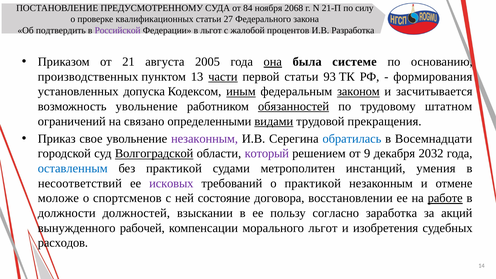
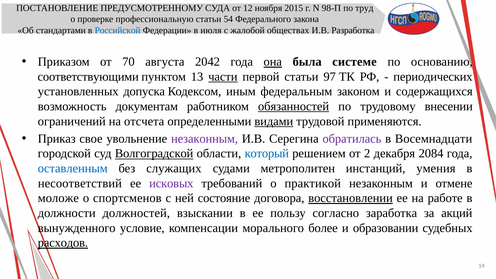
84: 84 -> 12
2068: 2068 -> 2015
21-П: 21-П -> 98-П
силу: силу -> труд
квалификационных: квалификационных -> профессиональную
27: 27 -> 54
подтвердить: подтвердить -> стандартами
Российской colour: purple -> blue
в льгот: льгот -> июля
процентов: процентов -> обществах
21: 21 -> 70
2005: 2005 -> 2042
производственных: производственных -> соответствующими
93: 93 -> 97
формирования: формирования -> периодических
иным underline: present -> none
законом underline: present -> none
засчитывается: засчитывается -> содержащихся
возможность увольнение: увольнение -> документам
штатном: штатном -> внесении
связано: связано -> отсчета
прекращения: прекращения -> применяются
обратилась colour: blue -> purple
который colour: purple -> blue
9: 9 -> 2
2032: 2032 -> 2084
без практикой: практикой -> служащих
восстановлении underline: none -> present
работе underline: present -> none
рабочей: рабочей -> условие
морального льгот: льгот -> более
изобретения: изобретения -> образовании
расходов underline: none -> present
